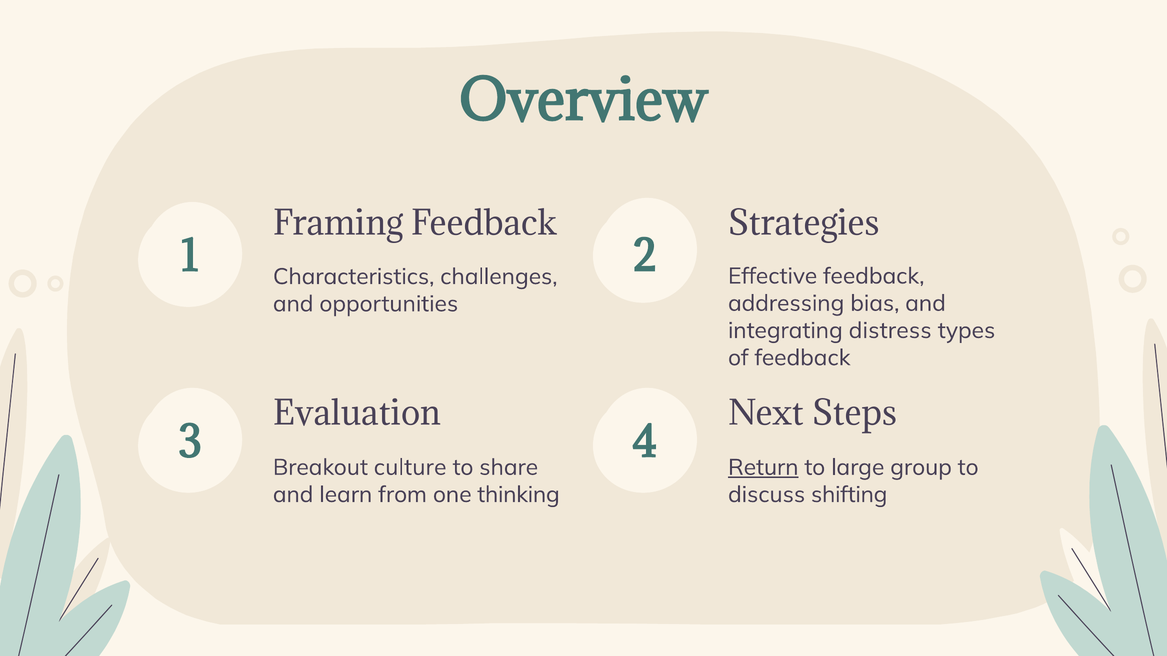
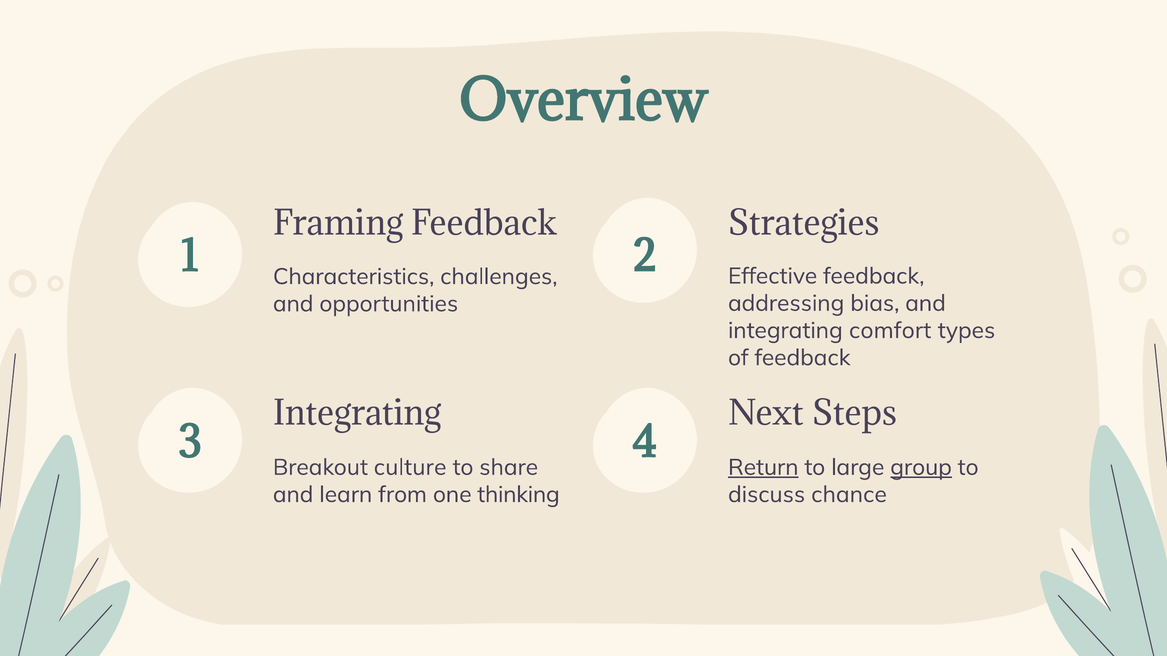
distress: distress -> comfort
Evaluation at (357, 414): Evaluation -> Integrating
group underline: none -> present
shifting: shifting -> chance
